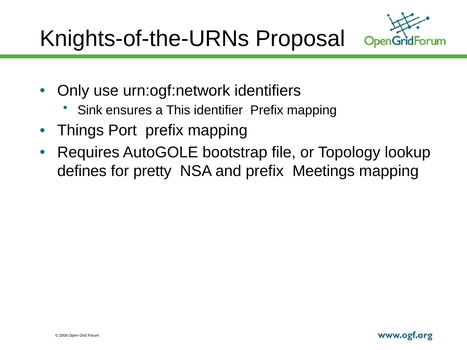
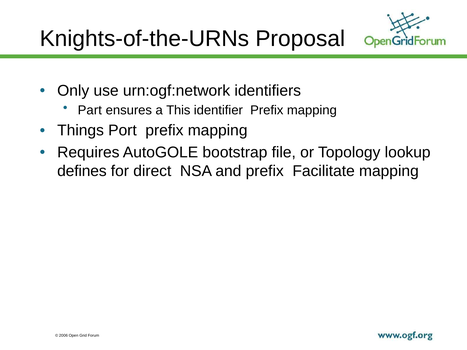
Sink: Sink -> Part
pretty: pretty -> direct
Meetings: Meetings -> Facilitate
